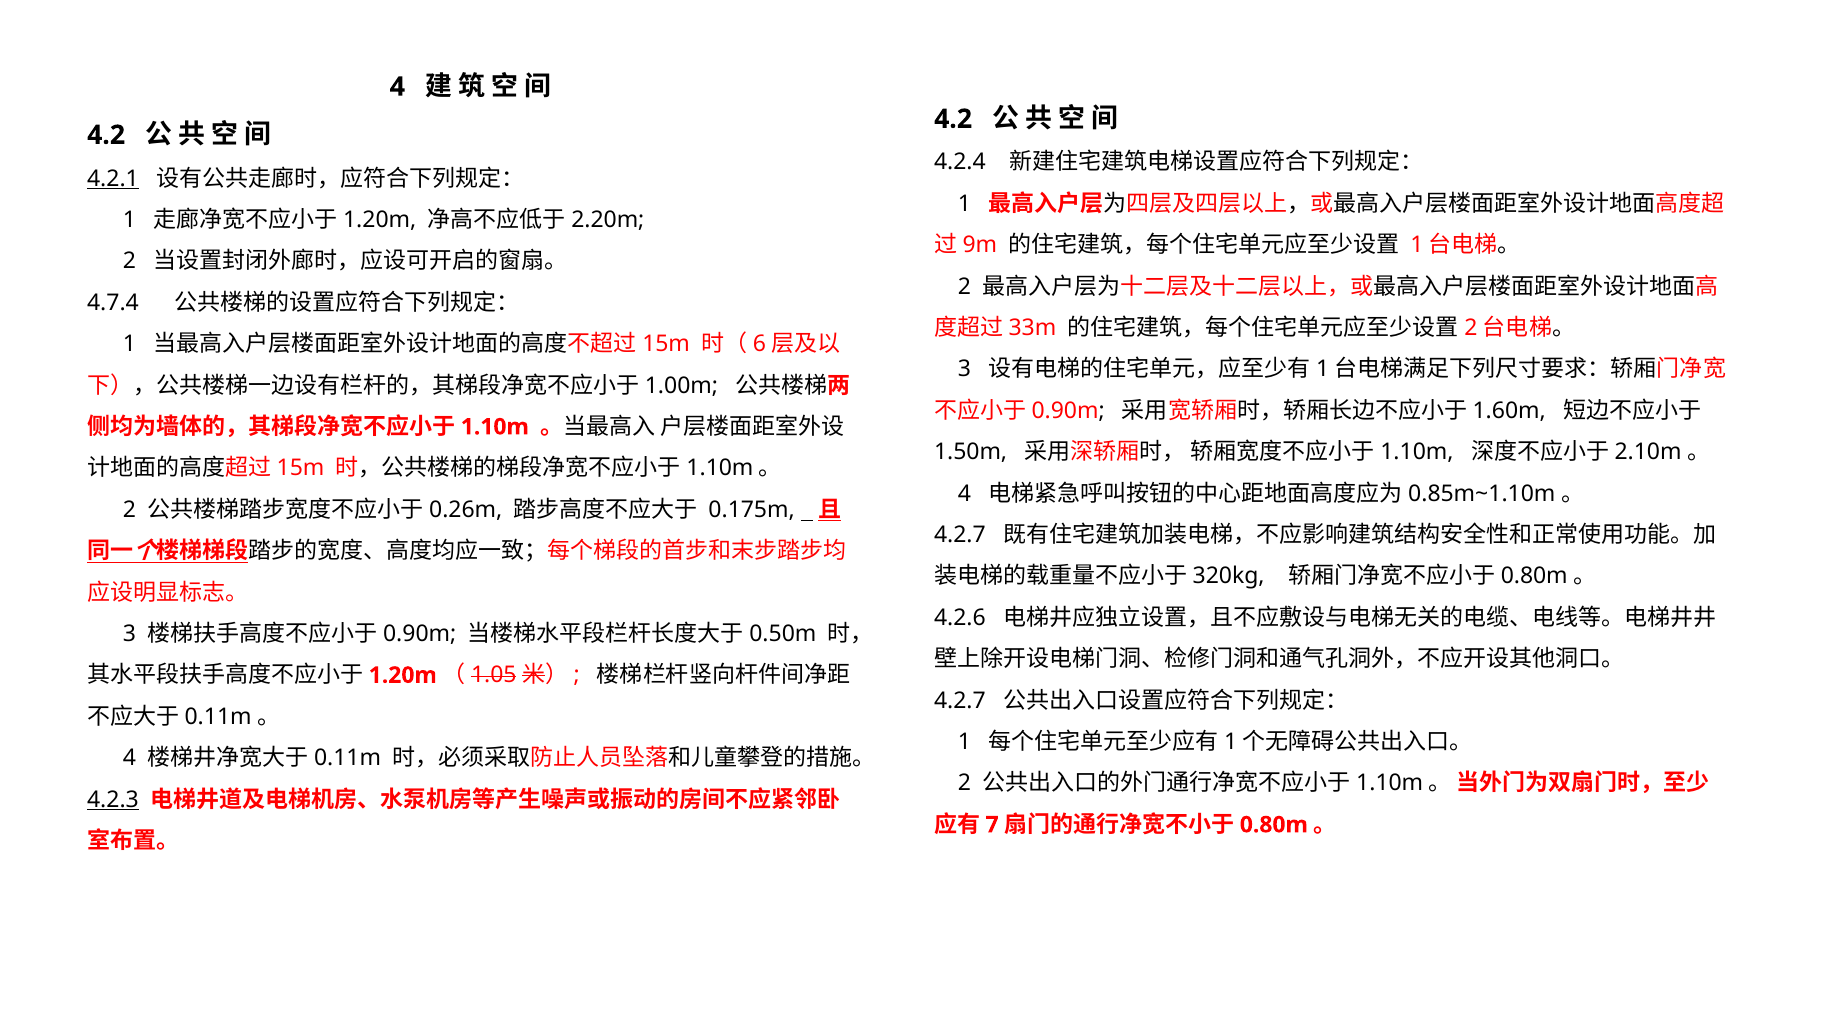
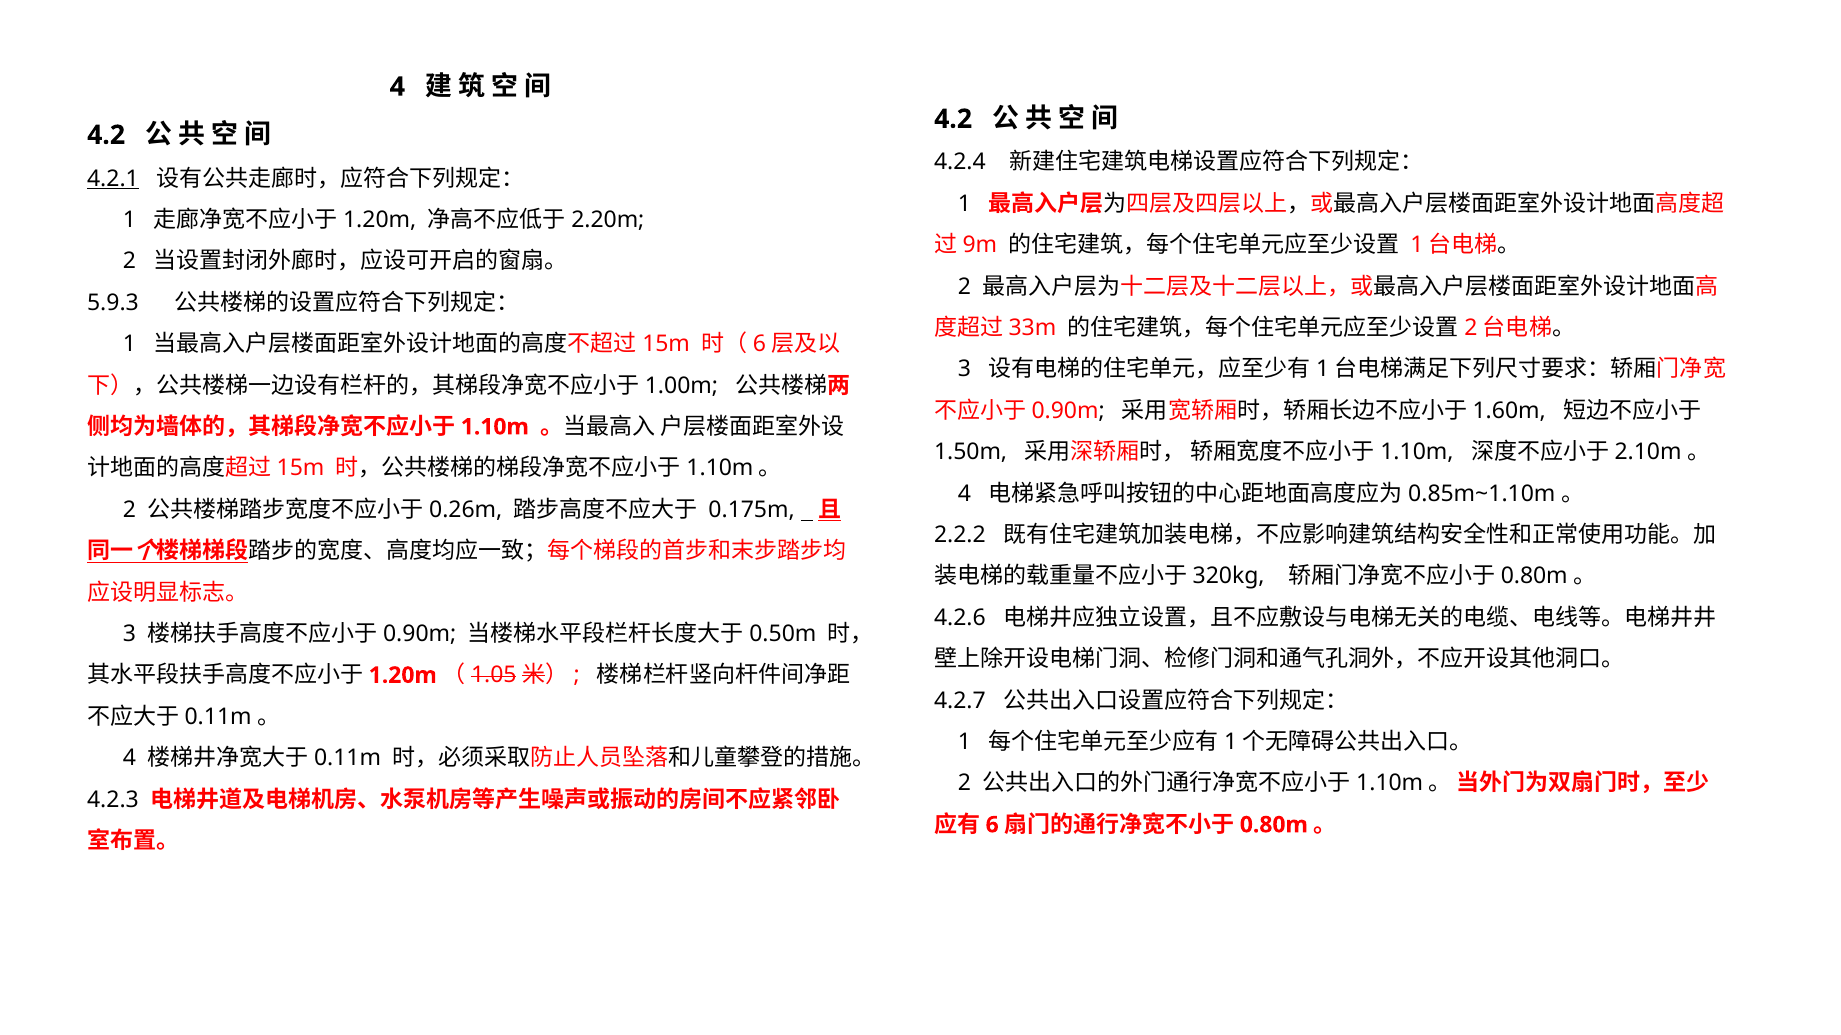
4.7.4: 4.7.4 -> 5.9.3
4.2.7 at (960, 535): 4.2.7 -> 2.2.2
4.2.3 underline: present -> none
7: 7 -> 6
